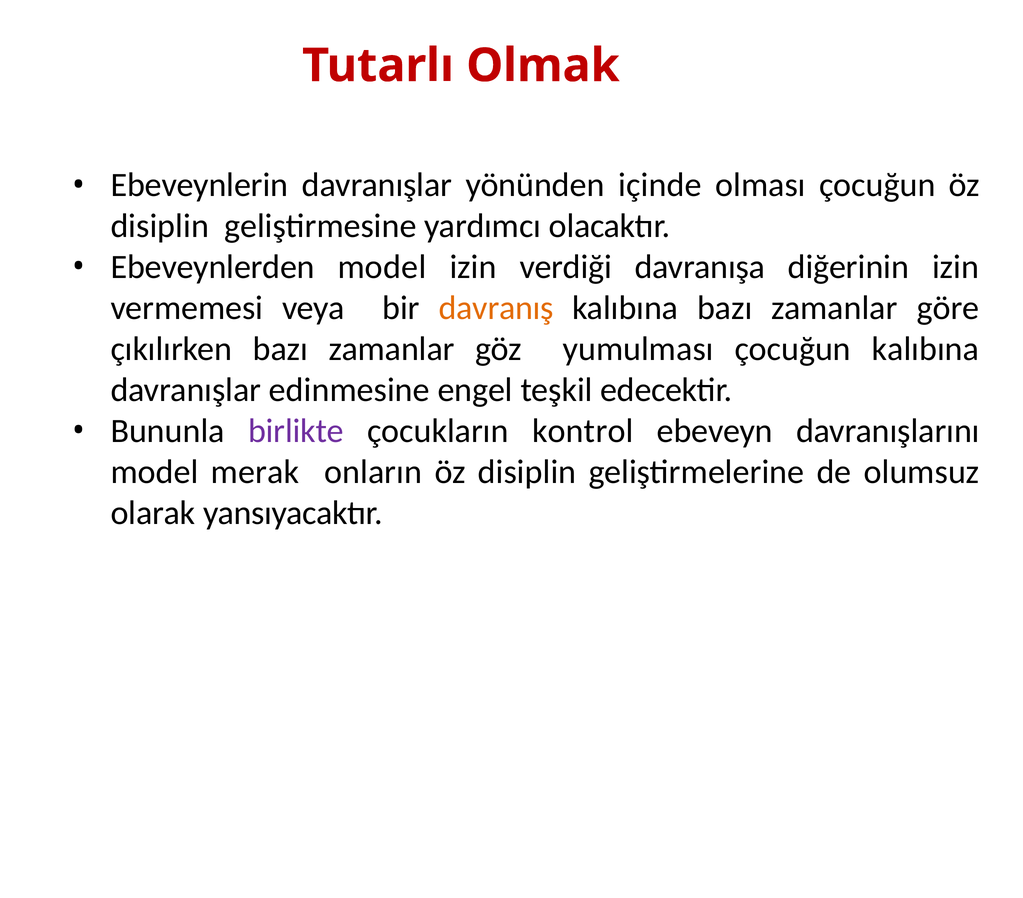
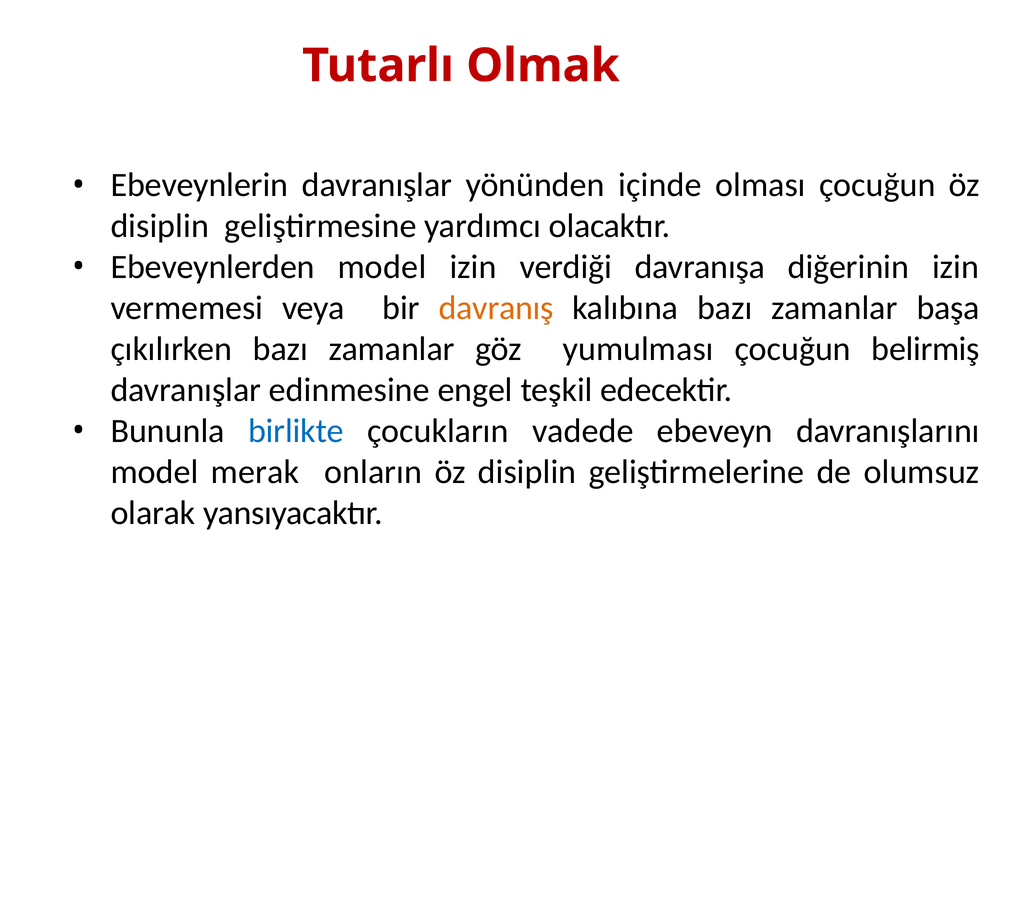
göre: göre -> başa
çocuğun kalıbına: kalıbına -> belirmiş
birlikte colour: purple -> blue
kontrol: kontrol -> vadede
